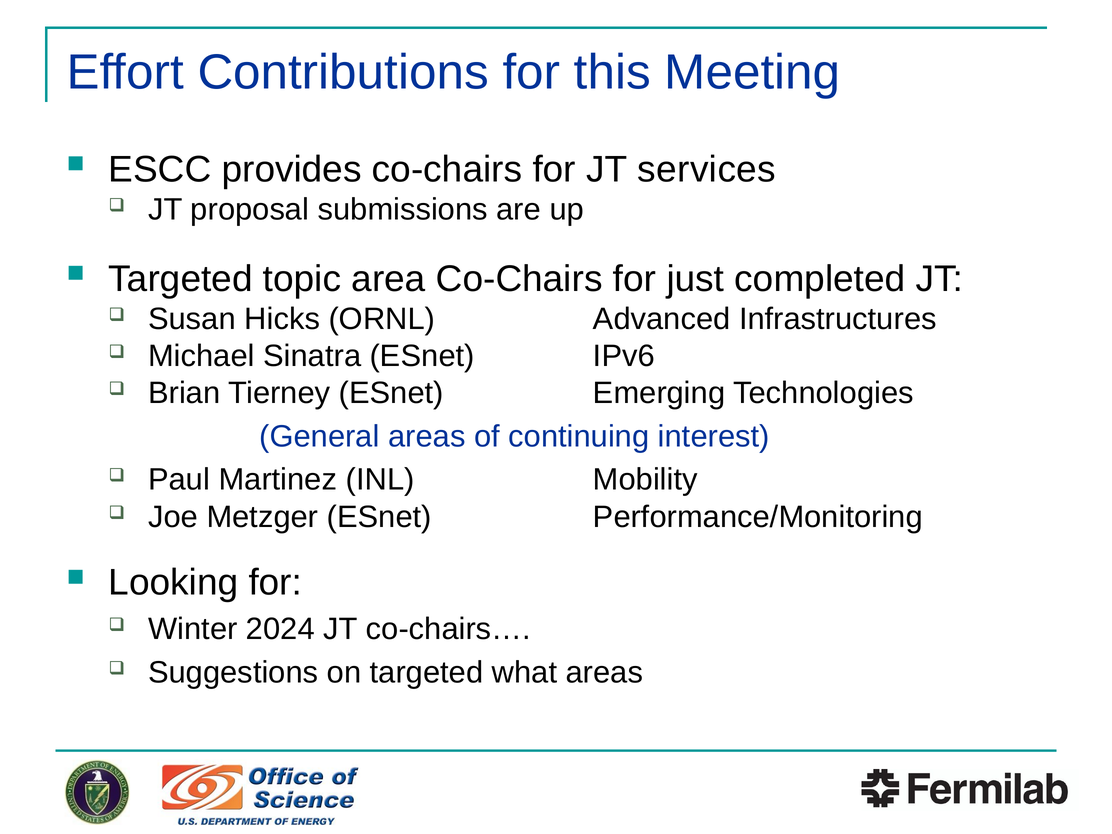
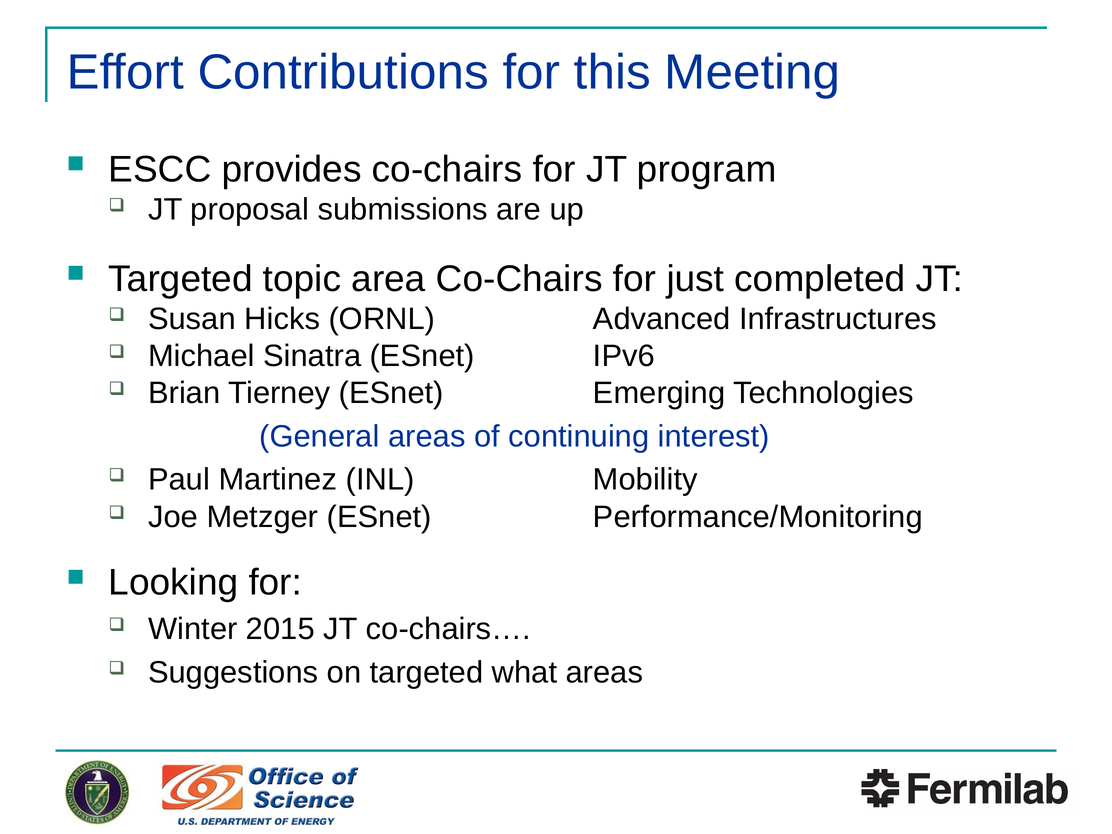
services: services -> program
2024: 2024 -> 2015
